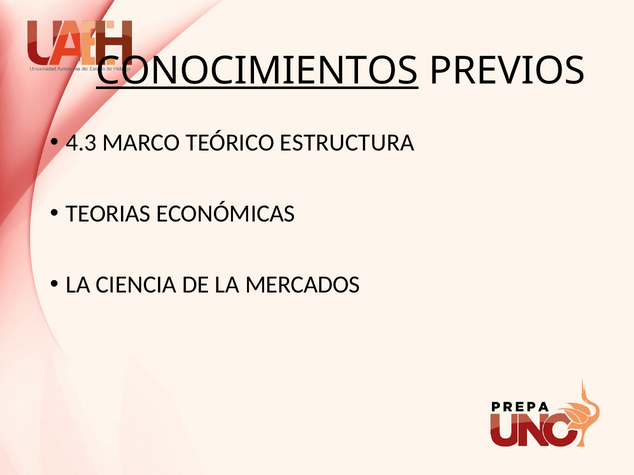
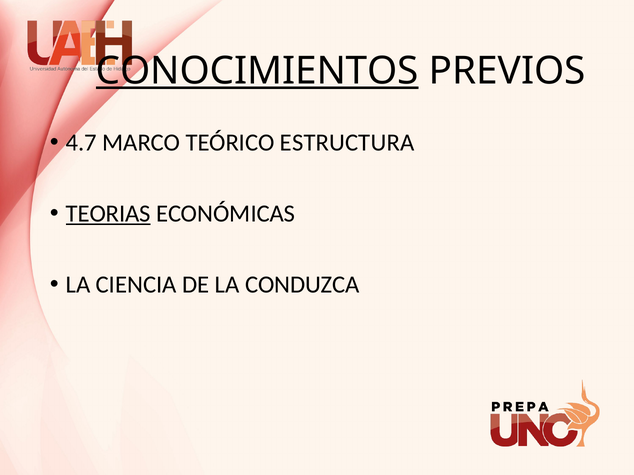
4.3: 4.3 -> 4.7
TEORIAS underline: none -> present
MERCADOS: MERCADOS -> CONDUZCA
